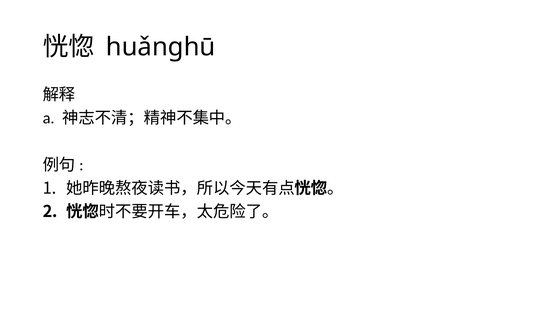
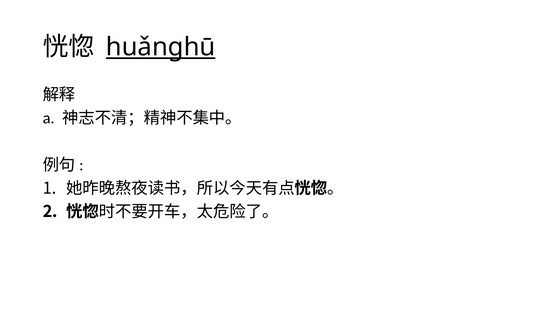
huǎnghū underline: none -> present
